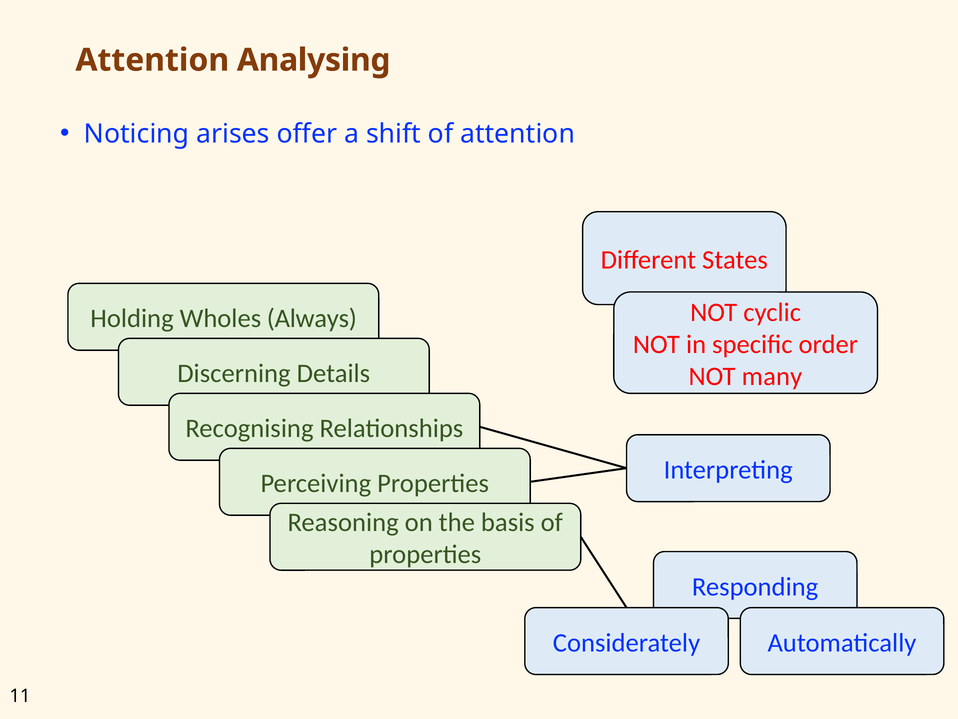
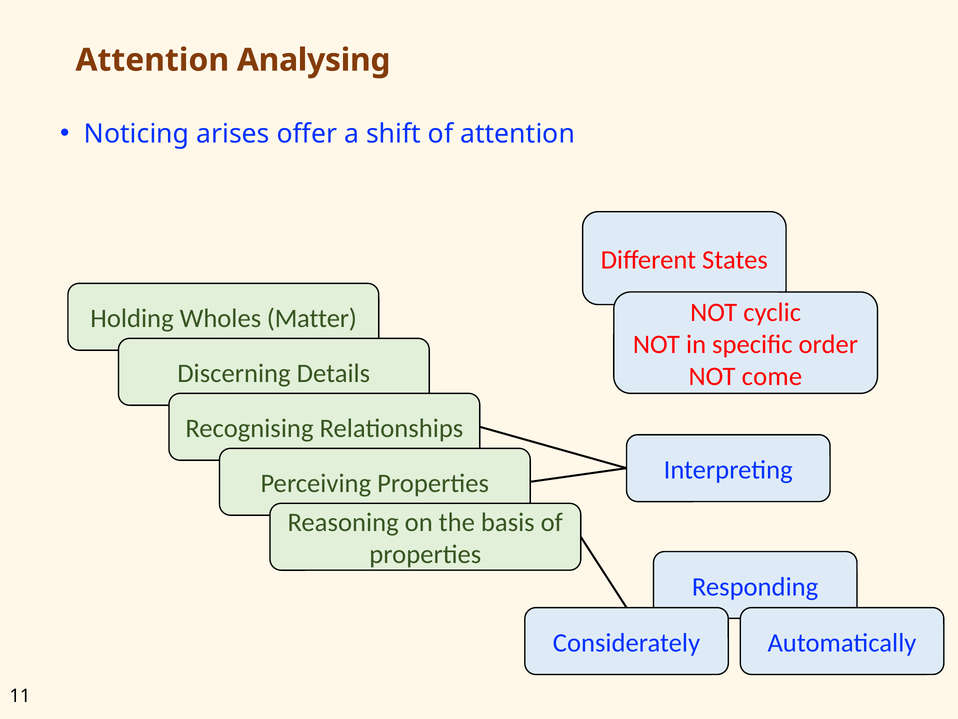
Always: Always -> Matter
many: many -> come
